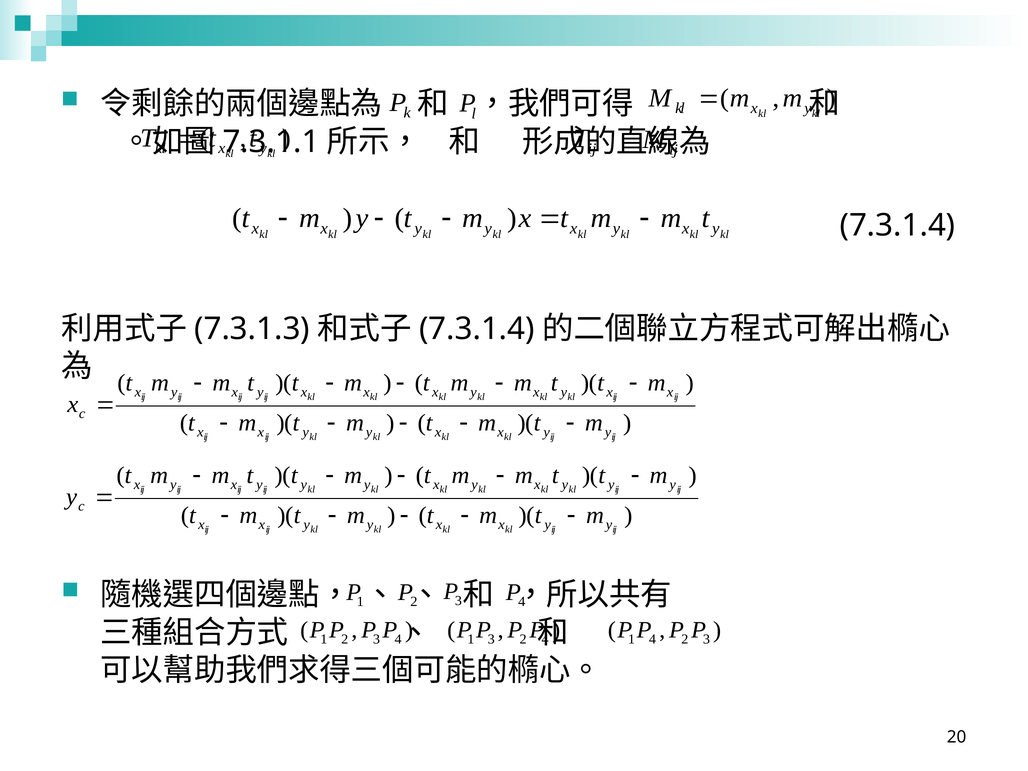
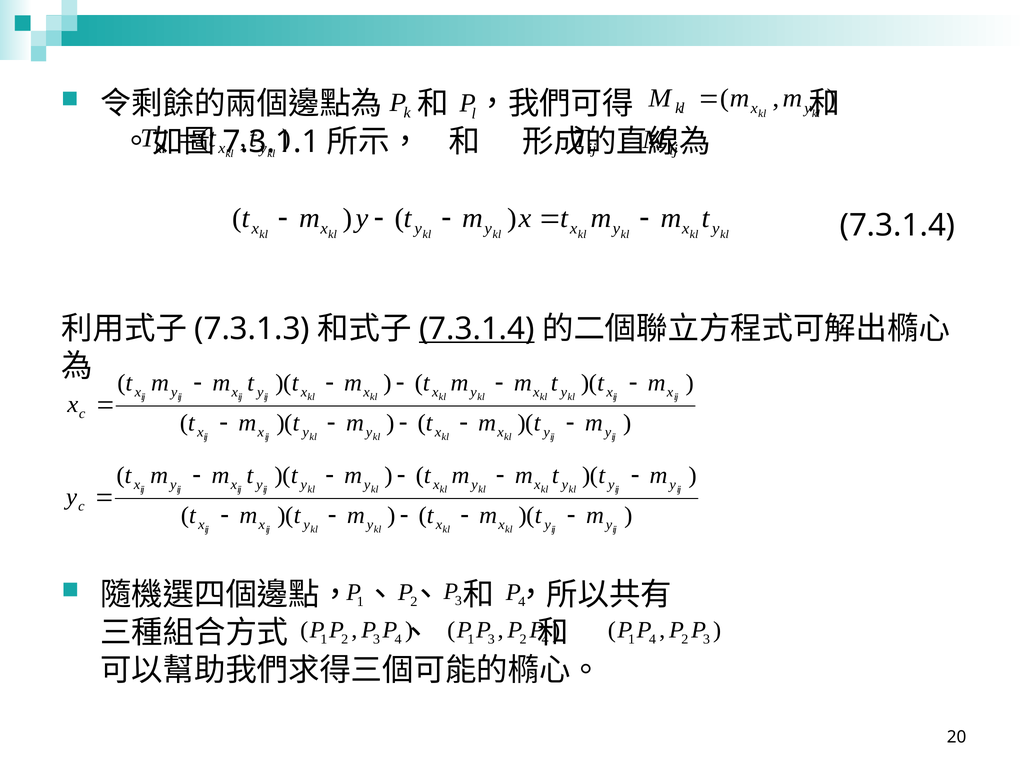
7.3.1.4 at (477, 329) underline: none -> present
